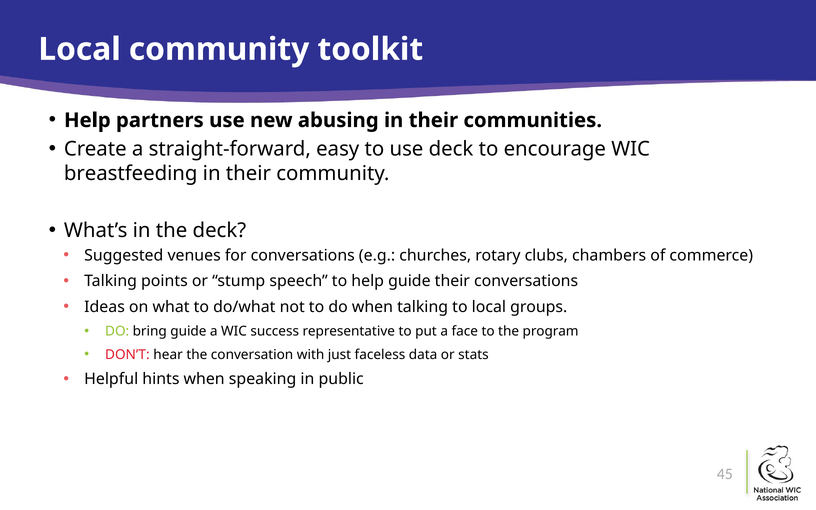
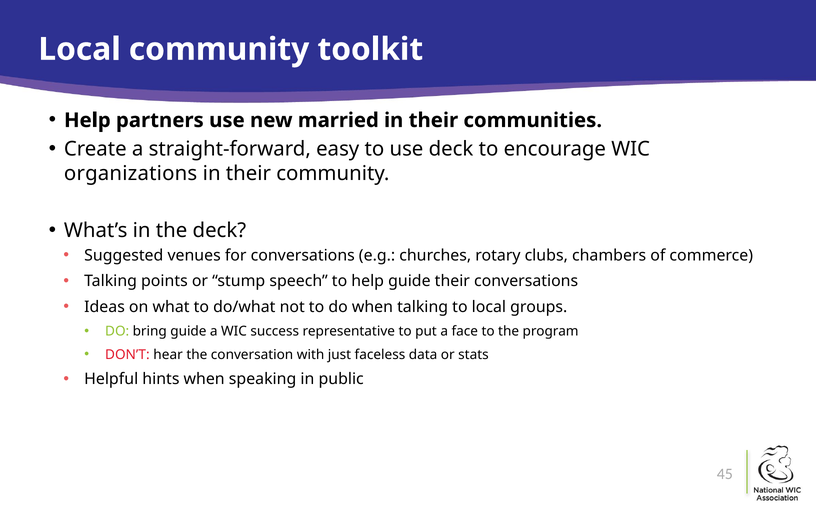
abusing: abusing -> married
breastfeeding: breastfeeding -> organizations
